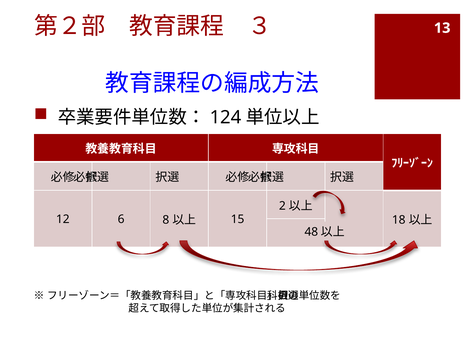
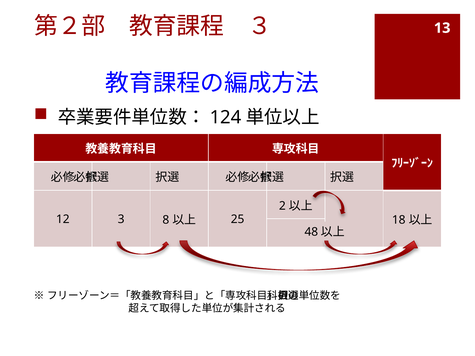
6: 6 -> 3
15: 15 -> 25
